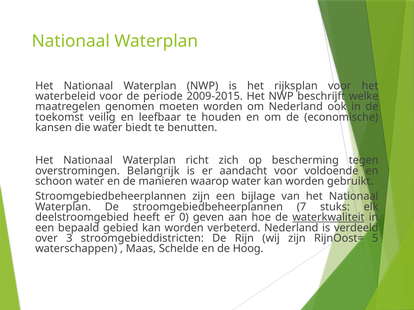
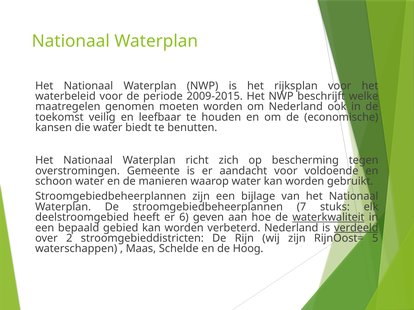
Belangrijk: Belangrijk -> Gemeente
0: 0 -> 6
verdeeld underline: none -> present
3: 3 -> 2
